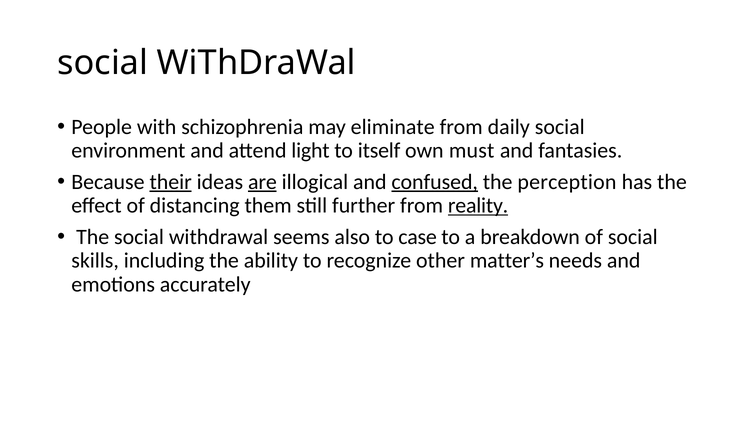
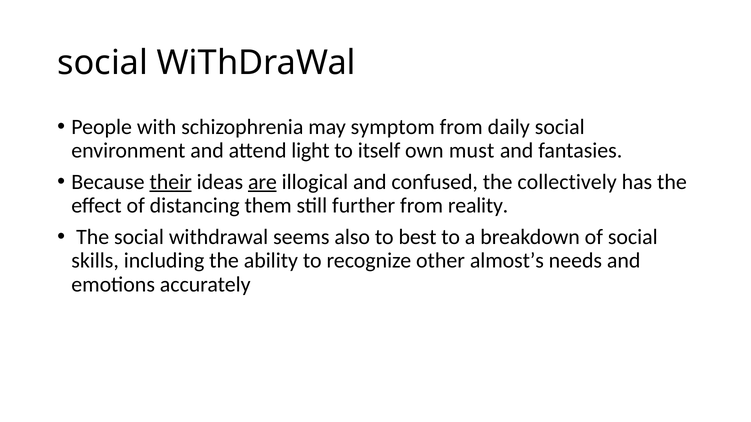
eliminate: eliminate -> symptom
confused underline: present -> none
perception: perception -> collectively
reality underline: present -> none
case: case -> best
matter’s: matter’s -> almost’s
